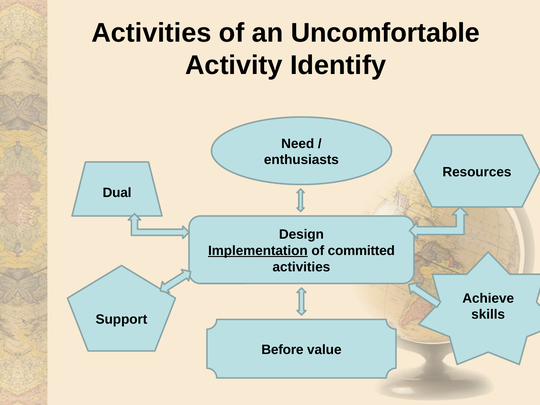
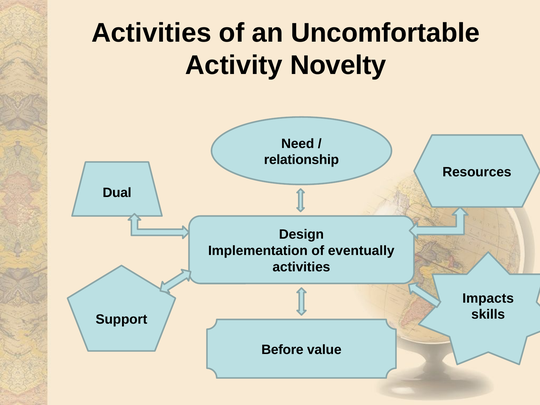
Identify: Identify -> Novelty
enthusiasts: enthusiasts -> relationship
Implementation underline: present -> none
committed: committed -> eventually
Achieve: Achieve -> Impacts
